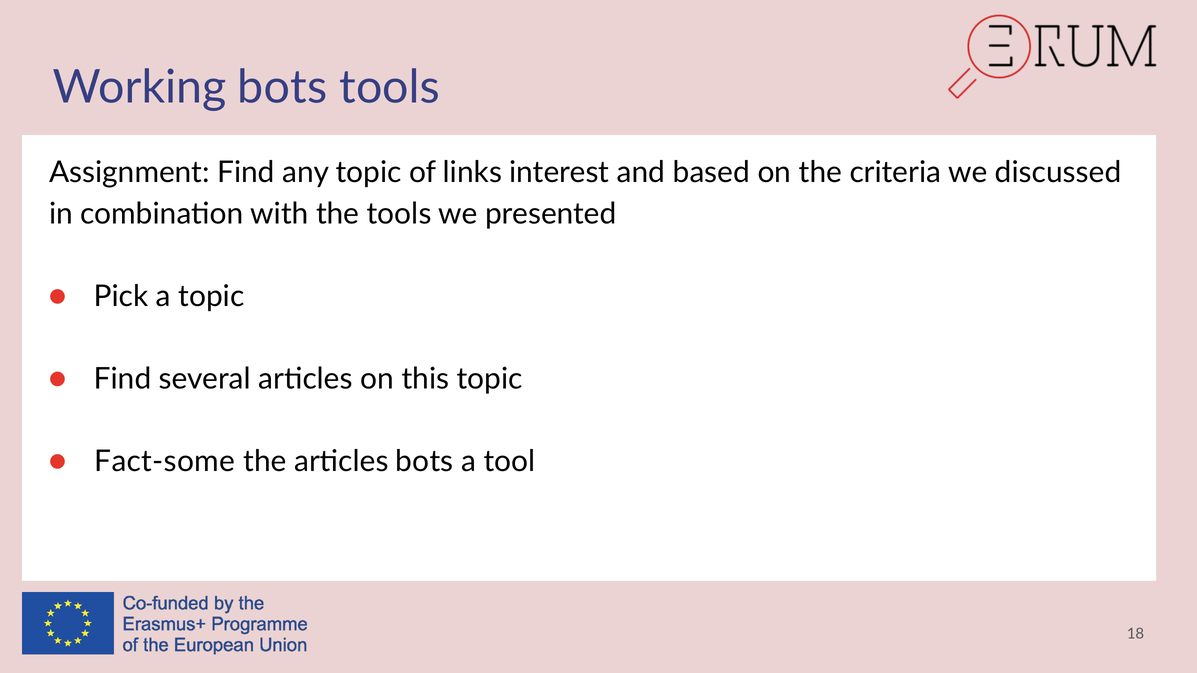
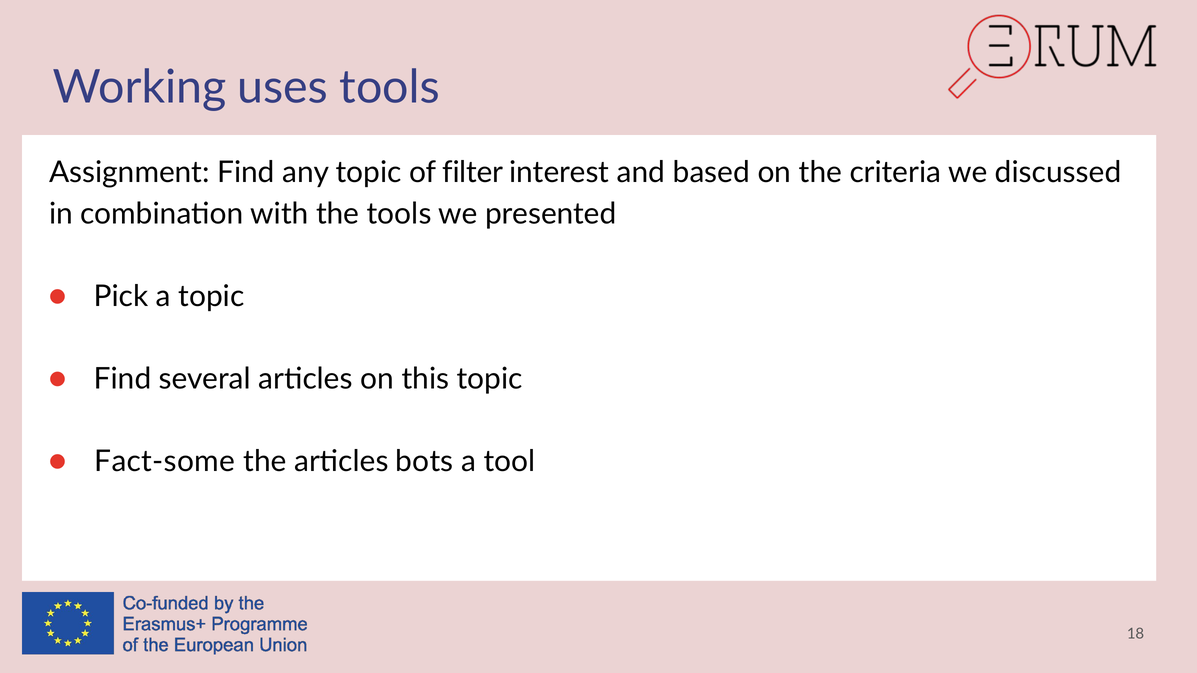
Working bots: bots -> uses
links: links -> filter
